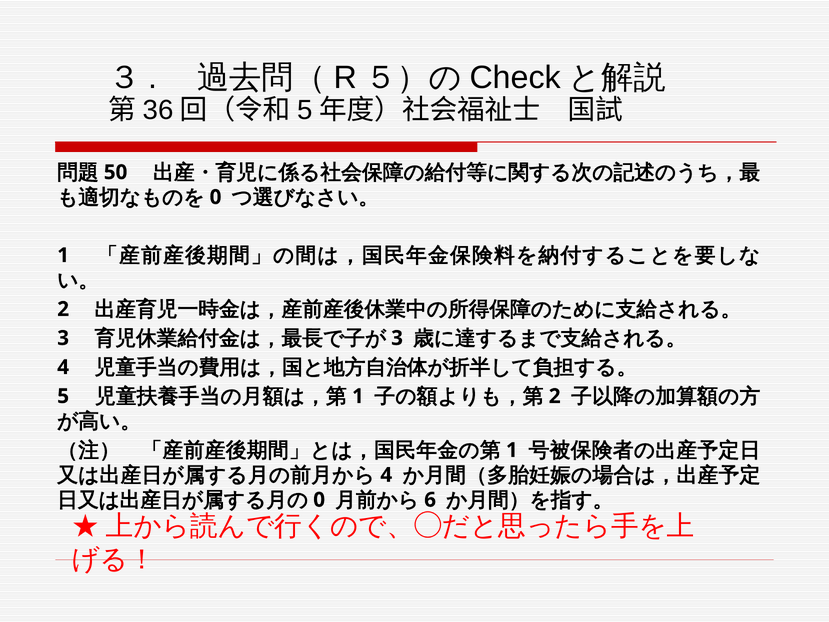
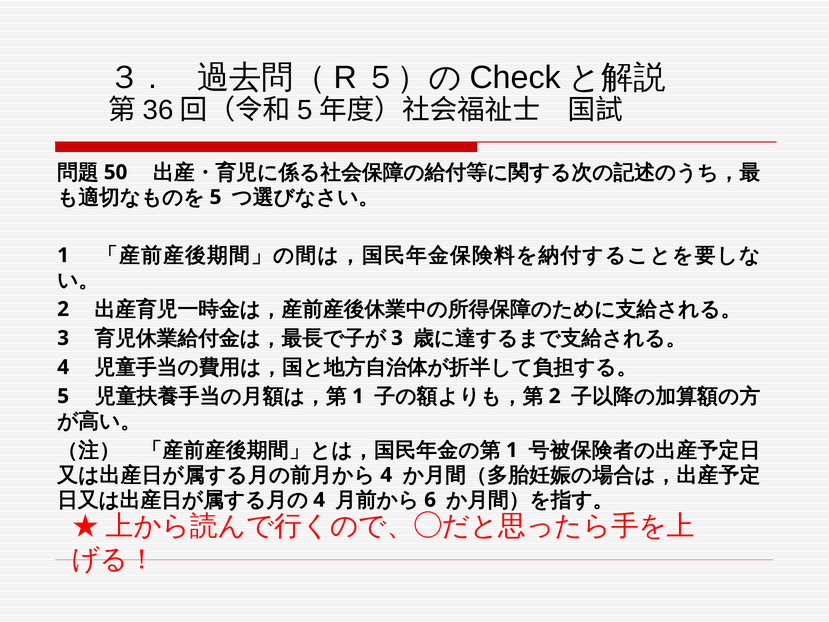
0 at (216, 197): 0 -> 5
0 at (319, 500): 0 -> 4
